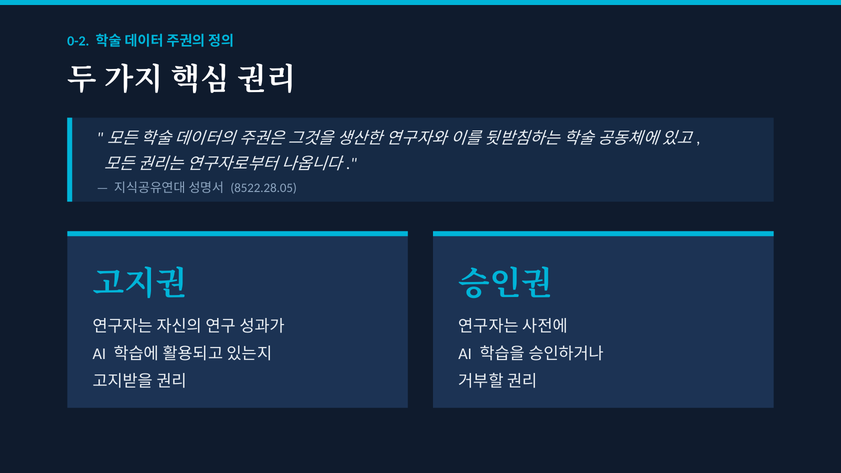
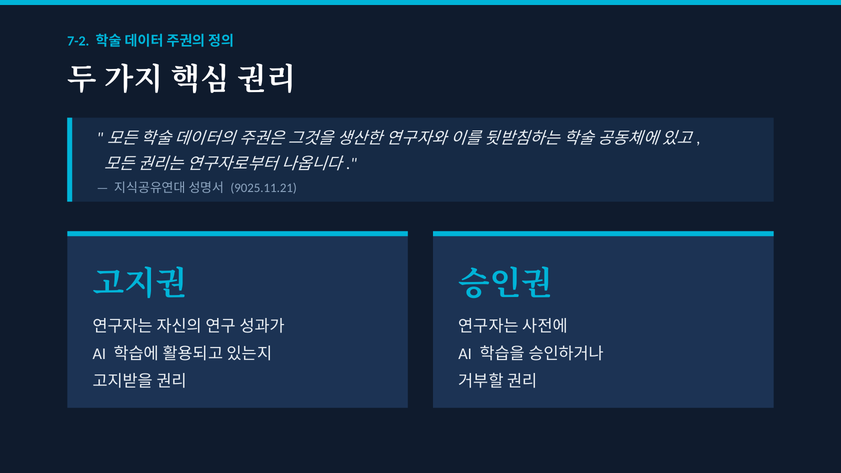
0-2: 0-2 -> 7-2
8522.28.05: 8522.28.05 -> 9025.11.21
